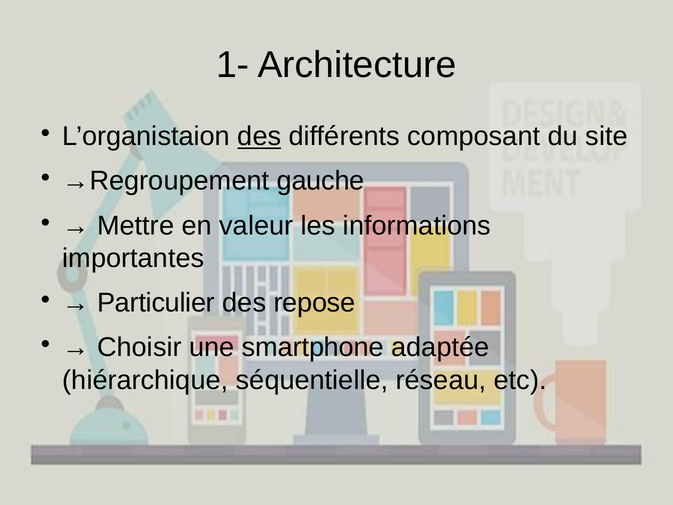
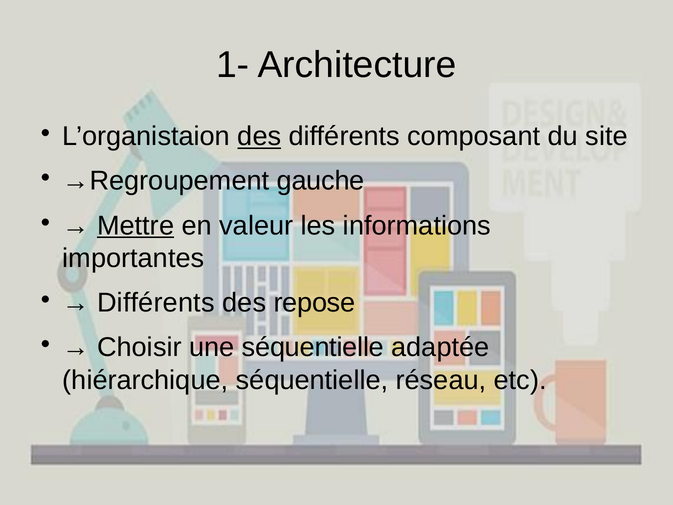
Mettre underline: none -> present
Particulier at (156, 303): Particulier -> Différents
une smartphone: smartphone -> séquentielle
